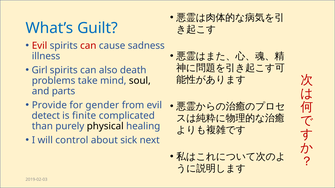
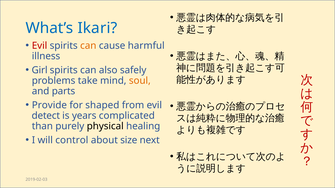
Guilt: Guilt -> Ikari
can at (88, 46) colour: red -> orange
sadness: sadness -> harmful
death: death -> safely
soul colour: black -> orange
gender: gender -> shaped
finite: finite -> years
sick: sick -> size
